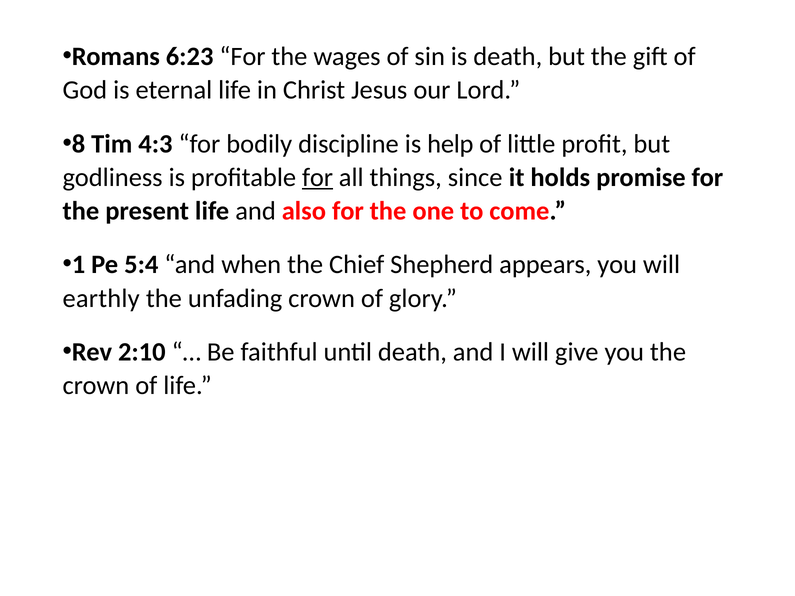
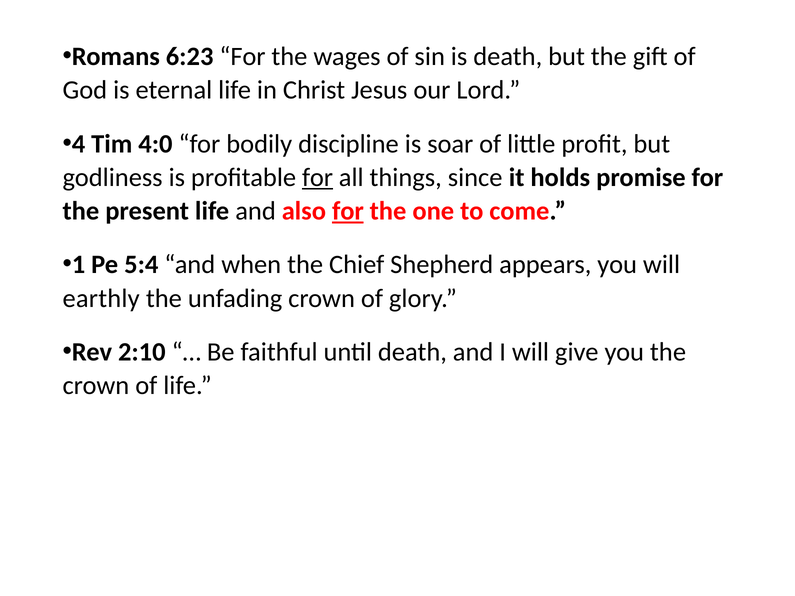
8: 8 -> 4
4:3: 4:3 -> 4:0
help: help -> soar
for at (348, 211) underline: none -> present
